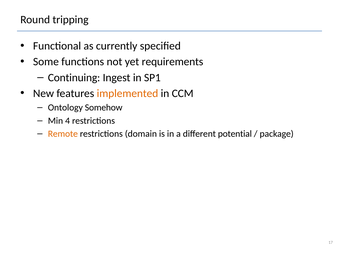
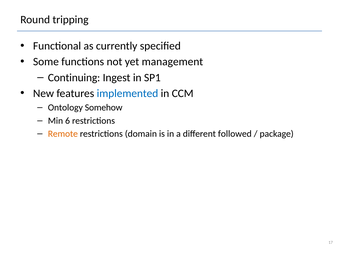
requirements: requirements -> management
implemented colour: orange -> blue
4: 4 -> 6
potential: potential -> followed
